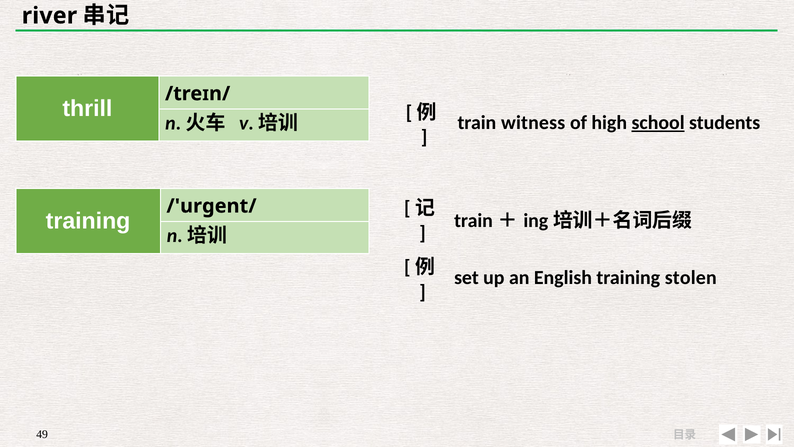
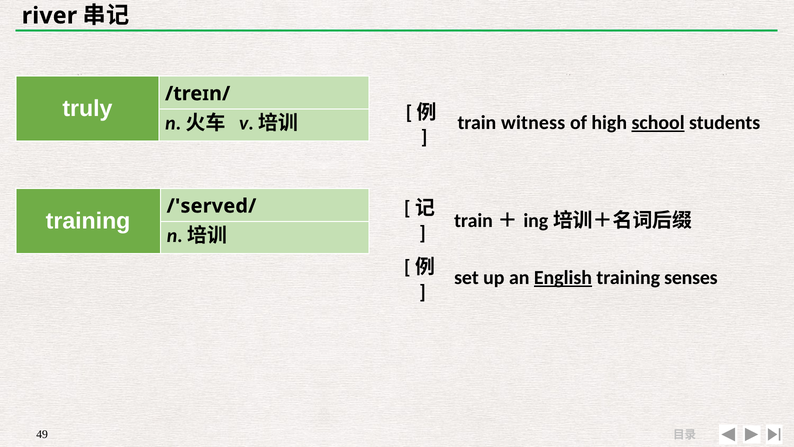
thrill: thrill -> truly
/'urgent/: /'urgent/ -> /'served/
English underline: none -> present
stolen: stolen -> senses
